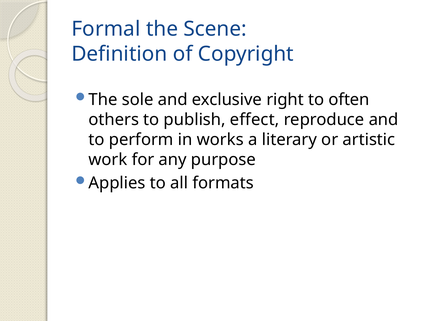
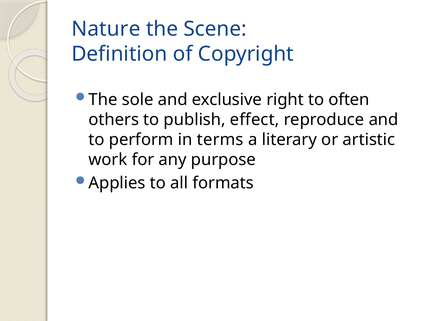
Formal: Formal -> Nature
works: works -> terms
